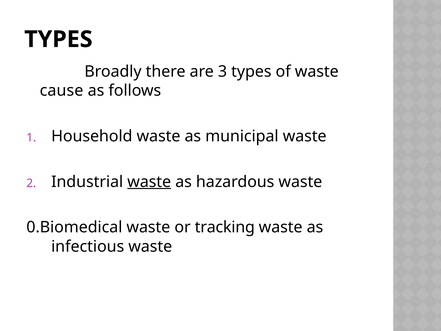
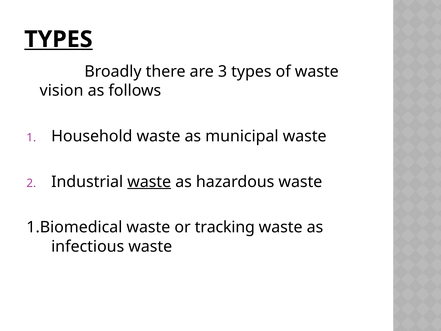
TYPES at (58, 39) underline: none -> present
cause: cause -> vision
0.Biomedical: 0.Biomedical -> 1.Biomedical
